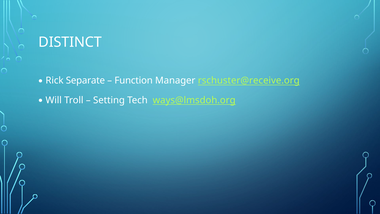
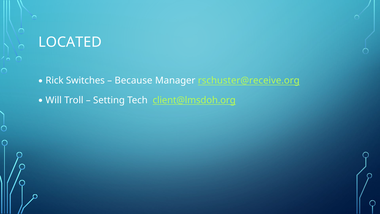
DISTINCT: DISTINCT -> LOCATED
Separate: Separate -> Switches
Function: Function -> Because
ways@lmsdoh.org: ways@lmsdoh.org -> client@lmsdoh.org
